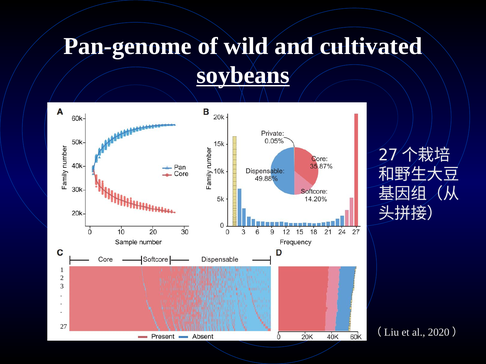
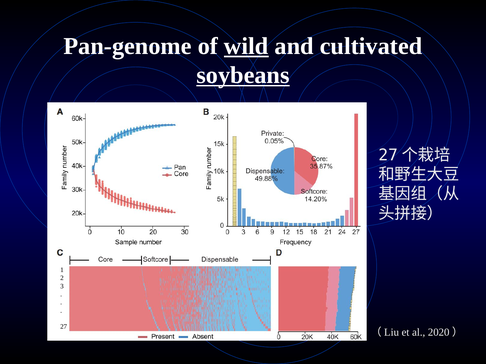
wild underline: none -> present
